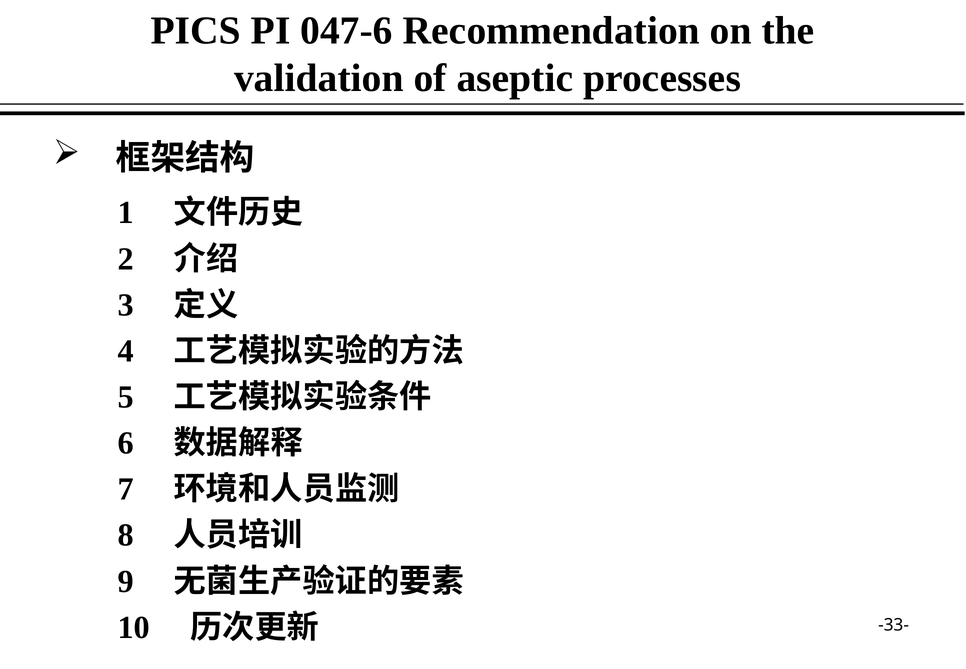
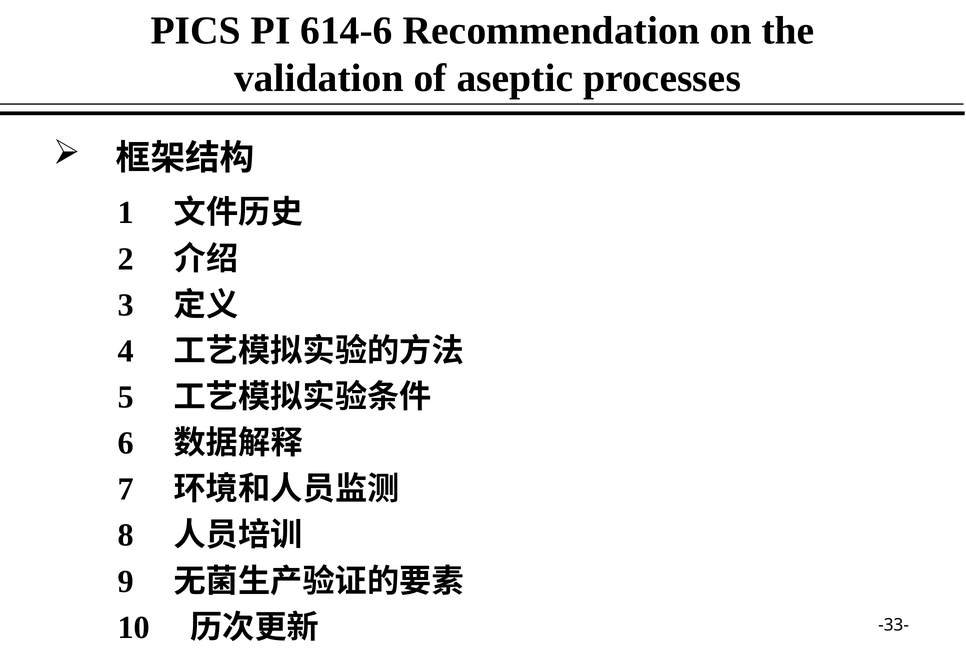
047-6: 047-6 -> 614-6
